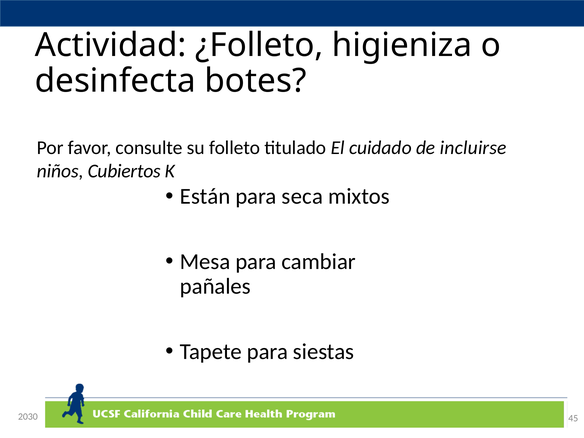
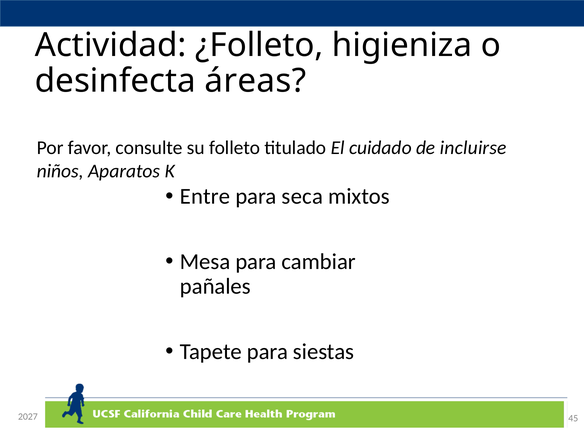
botes: botes -> áreas
Cubiertos: Cubiertos -> Aparatos
Están: Están -> Entre
2030: 2030 -> 2027
